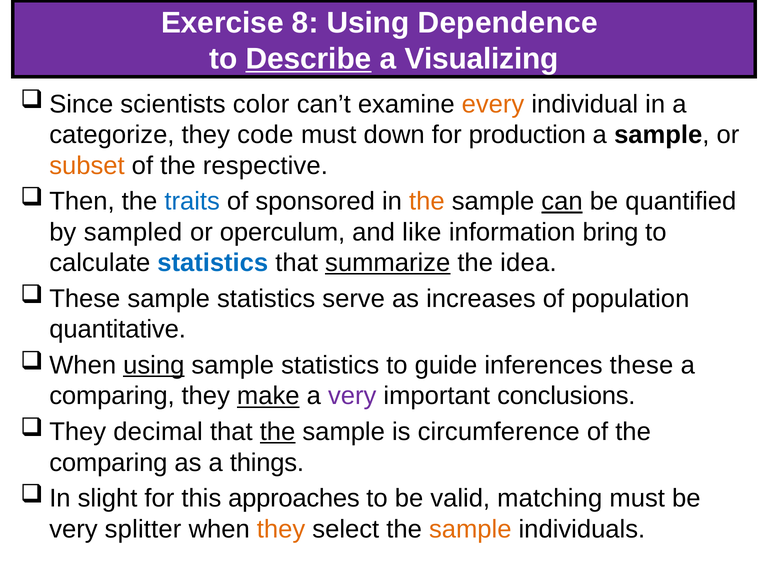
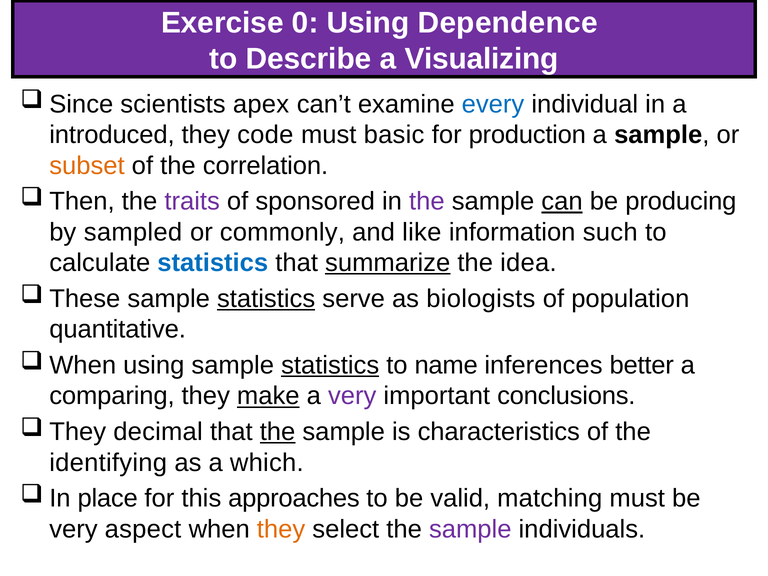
8: 8 -> 0
Describe underline: present -> none
color: color -> apex
every colour: orange -> blue
categorize: categorize -> introduced
down: down -> basic
respective: respective -> correlation
traits colour: blue -> purple
the at (427, 201) colour: orange -> purple
quantified: quantified -> producing
operculum: operculum -> commonly
bring: bring -> such
statistics at (266, 299) underline: none -> present
increases: increases -> biologists
using at (154, 365) underline: present -> none
statistics at (330, 365) underline: none -> present
guide: guide -> name
these: these -> better
circumference: circumference -> characteristics
comparing at (108, 463): comparing -> identifying
things: things -> which
slight: slight -> place
splitter: splitter -> aspect
sample at (470, 529) colour: orange -> purple
